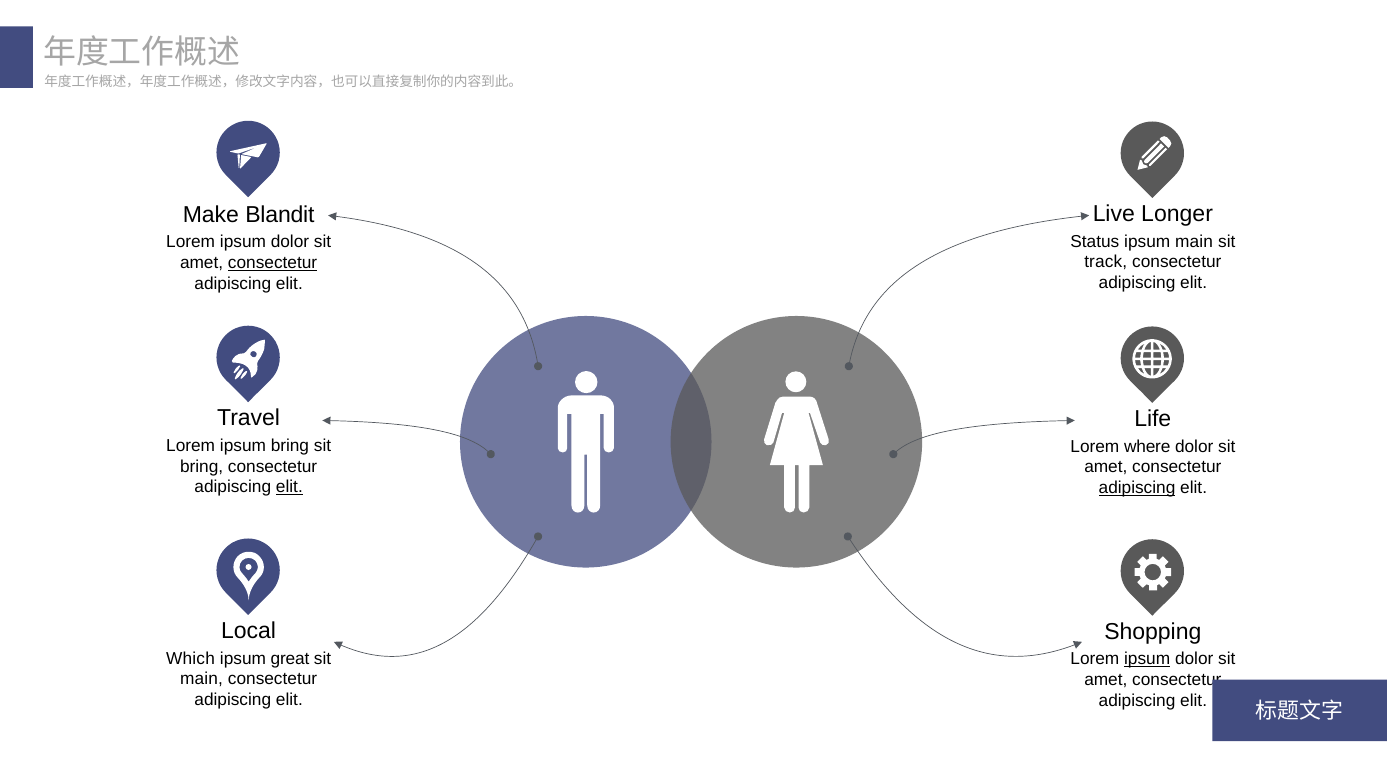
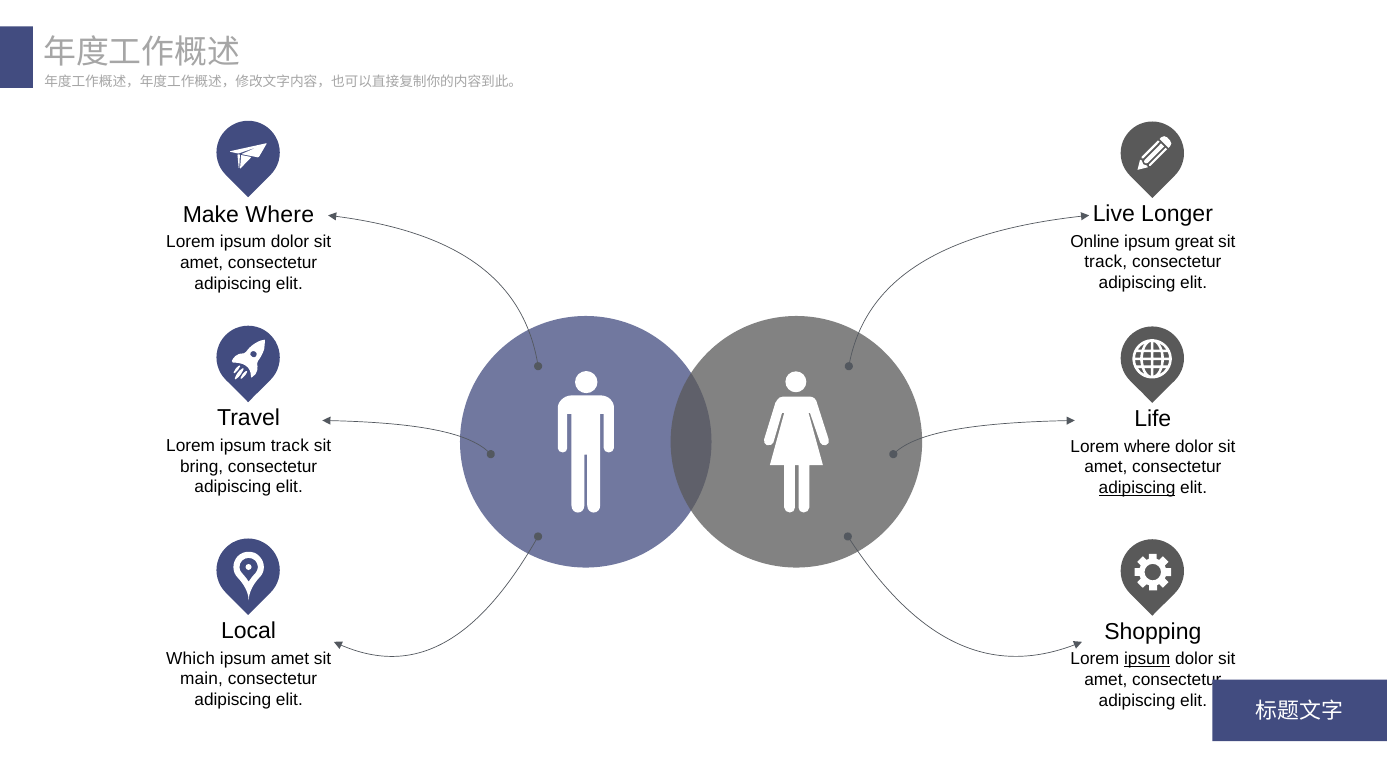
Make Blandit: Blandit -> Where
Status: Status -> Online
ipsum main: main -> great
consectetur at (273, 263) underline: present -> none
ipsum bring: bring -> track
elit at (289, 487) underline: present -> none
ipsum great: great -> amet
